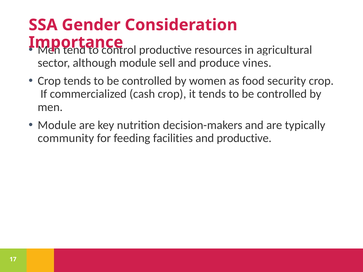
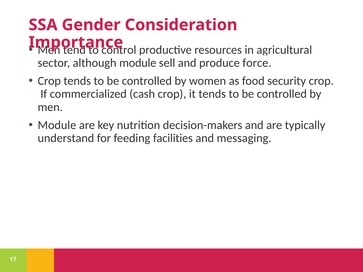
vines: vines -> force
community: community -> understand
and productive: productive -> messaging
